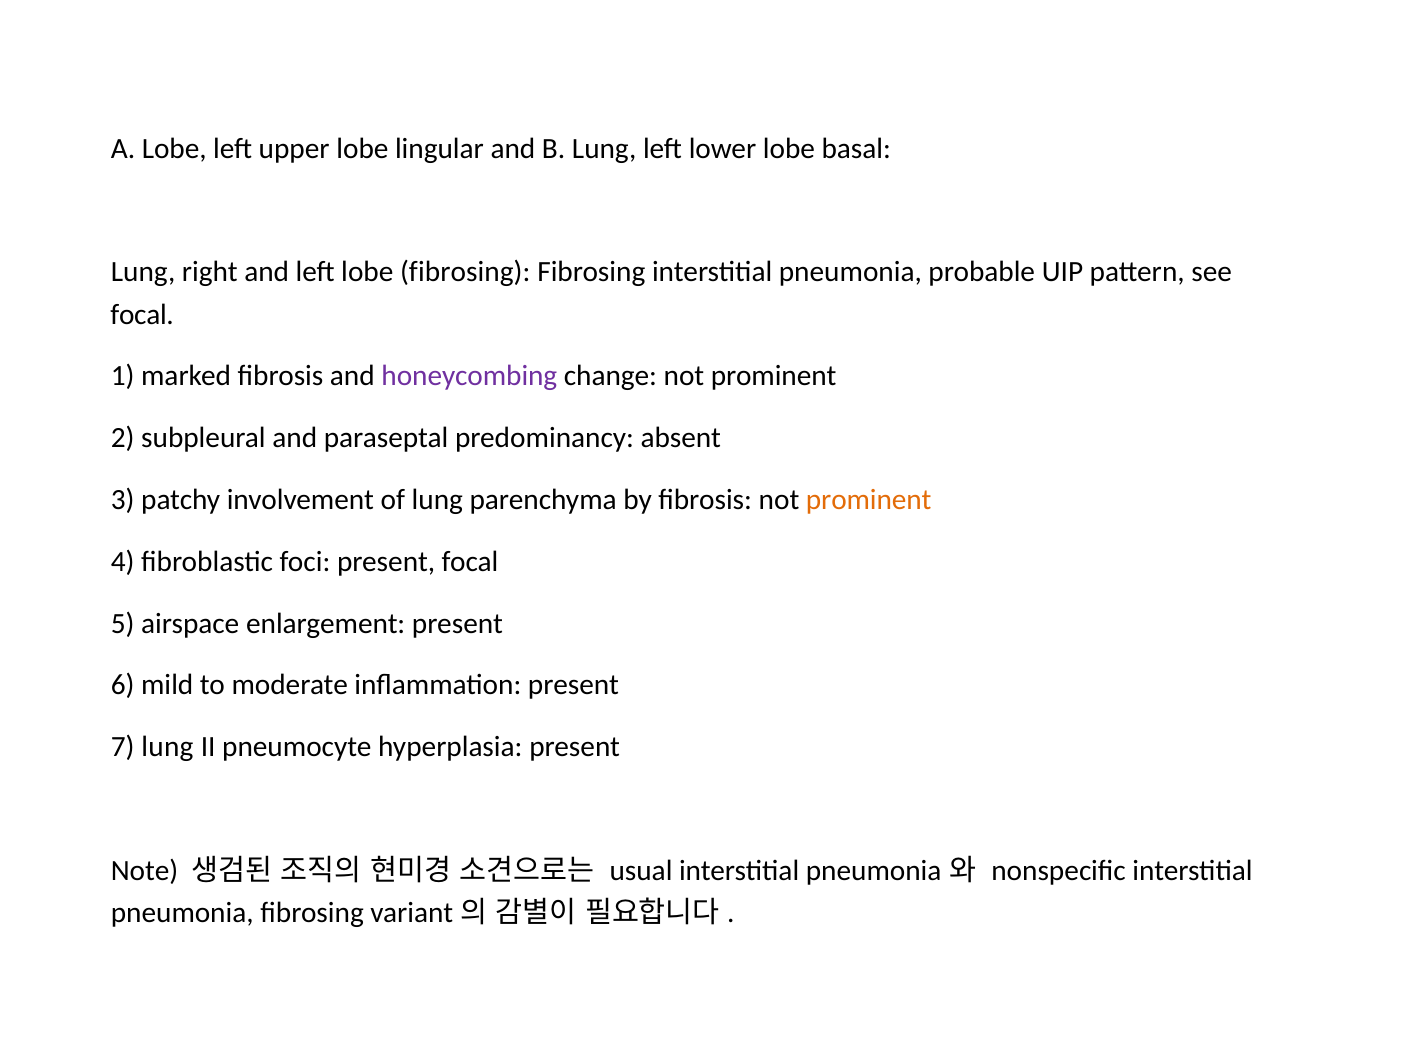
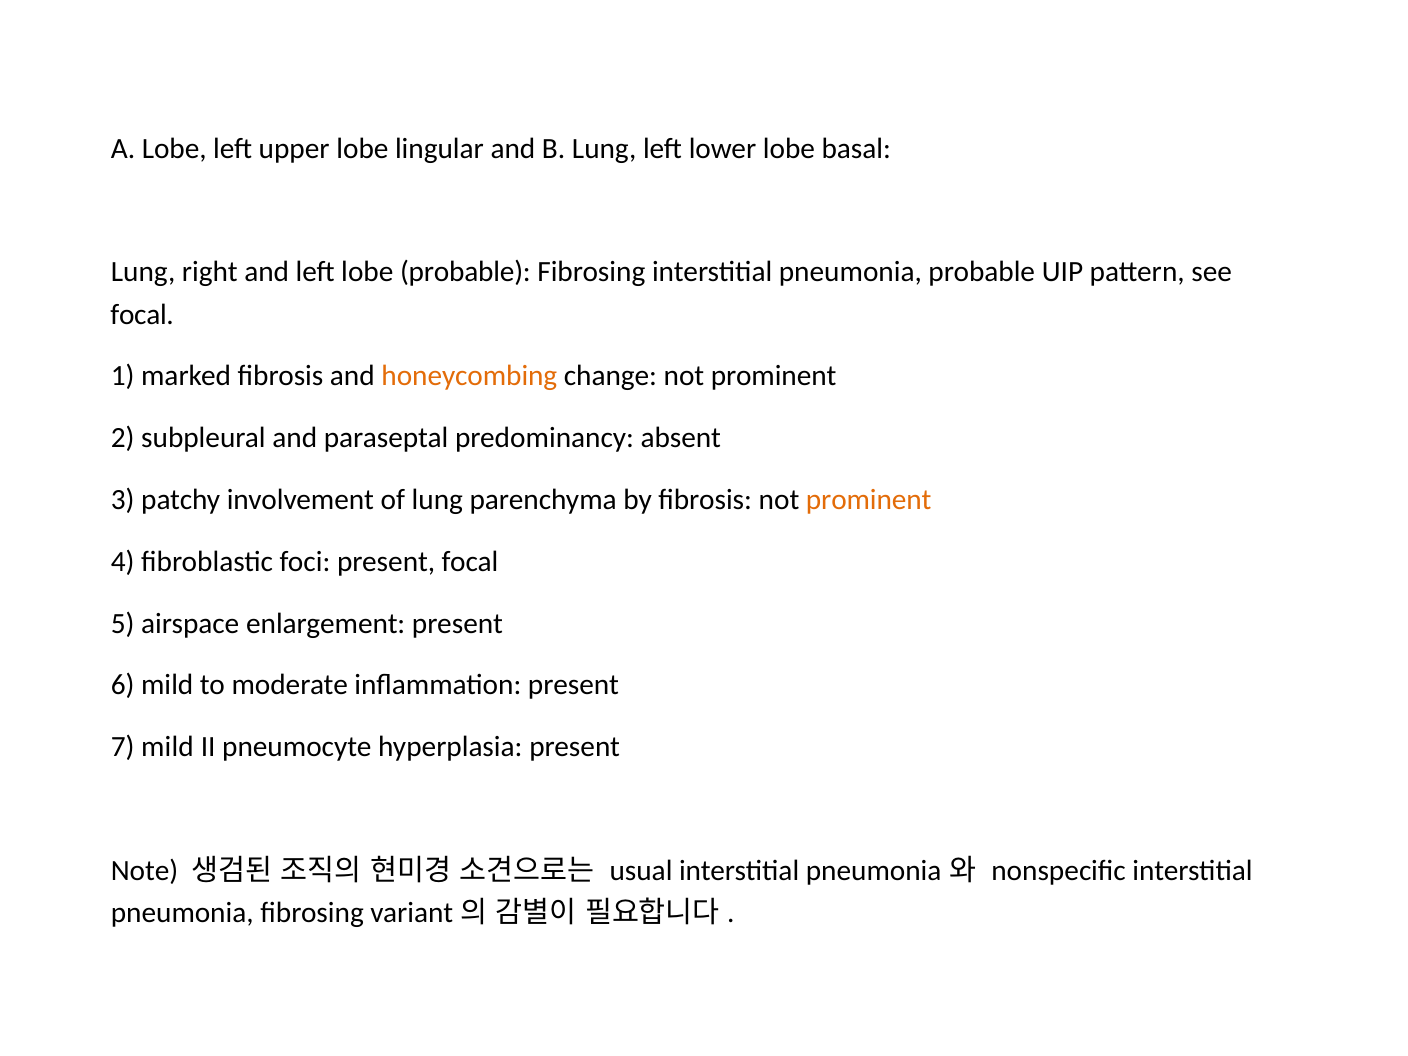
lobe fibrosing: fibrosing -> probable
honeycombing colour: purple -> orange
7 lung: lung -> mild
